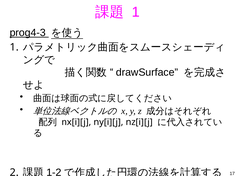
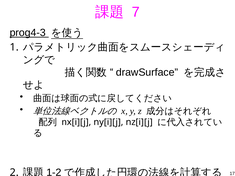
1 at (136, 12): 1 -> 7
